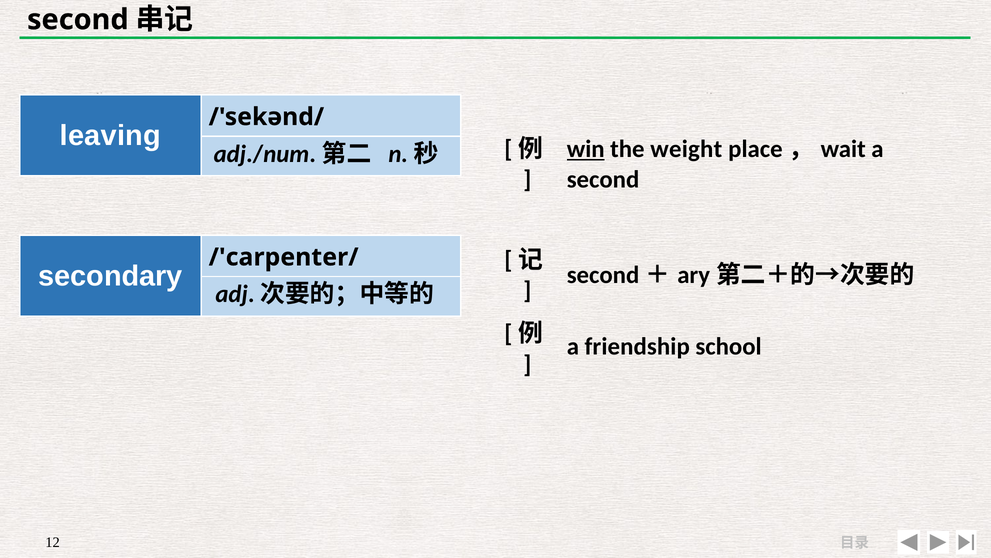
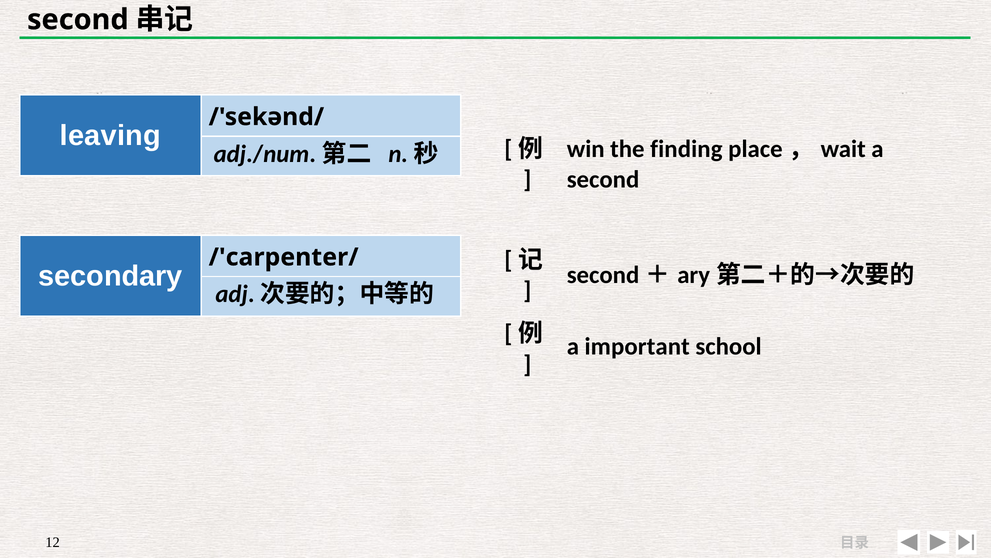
win underline: present -> none
weight: weight -> finding
friendship: friendship -> important
